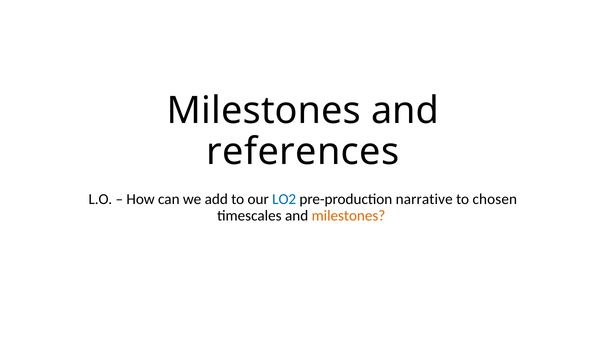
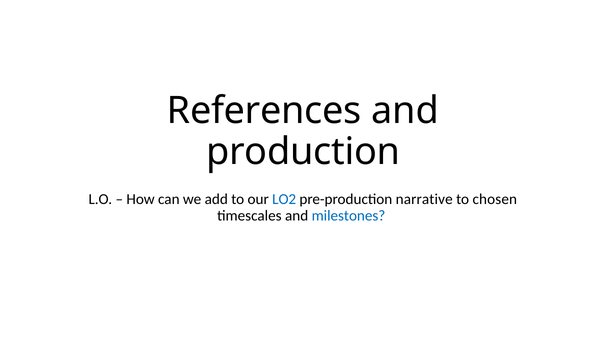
Milestones at (264, 111): Milestones -> References
references: references -> production
milestones at (348, 216) colour: orange -> blue
